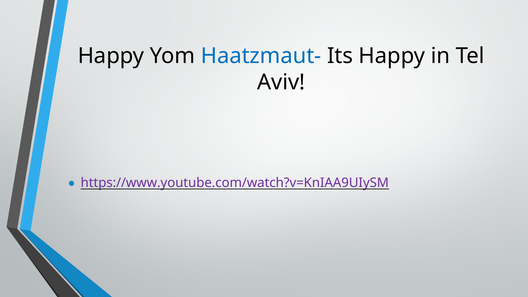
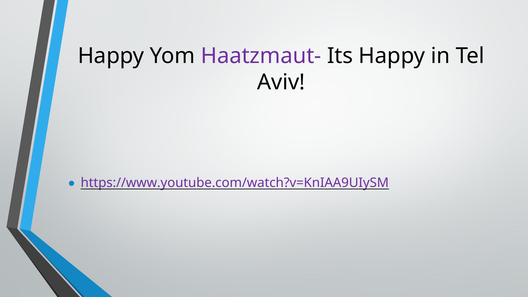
Haatzmaut- colour: blue -> purple
